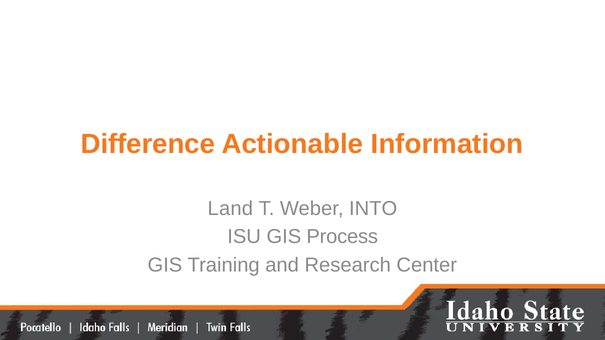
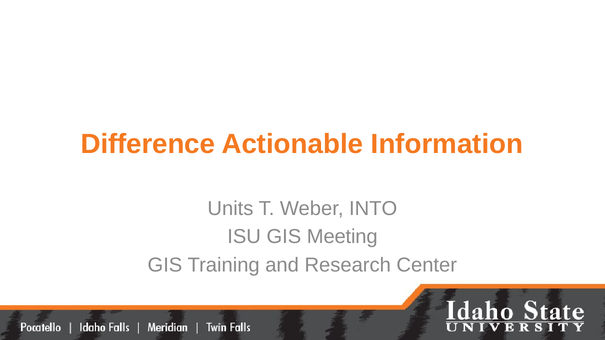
Land: Land -> Units
Process: Process -> Meeting
